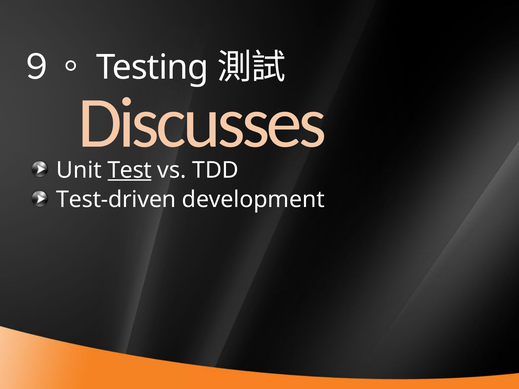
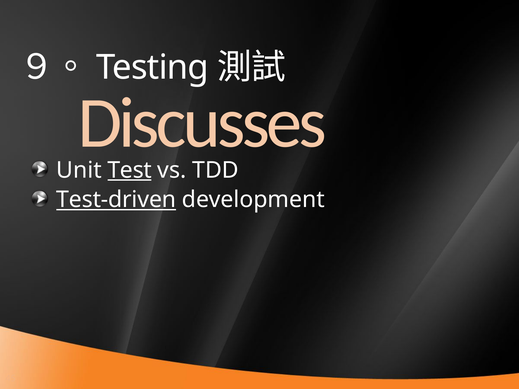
Test-driven underline: none -> present
